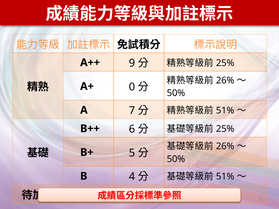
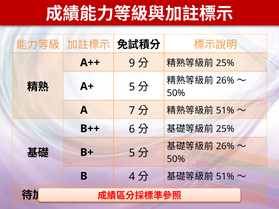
A+ 0: 0 -> 5
